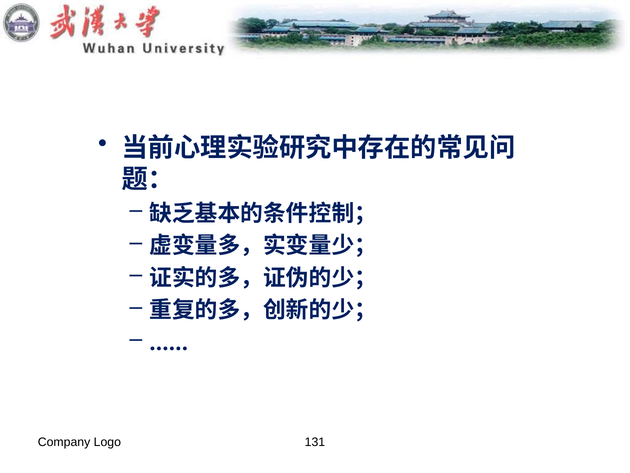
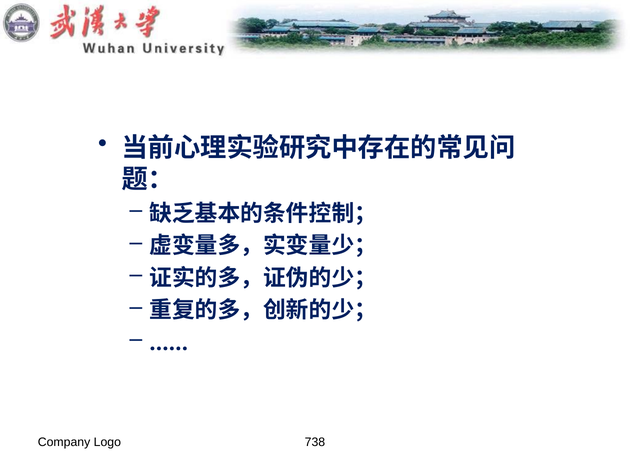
131: 131 -> 738
